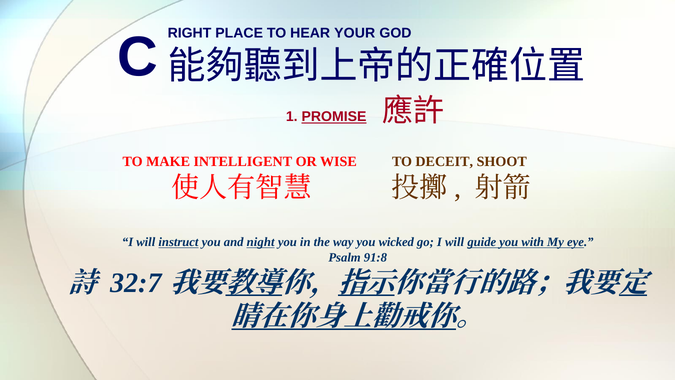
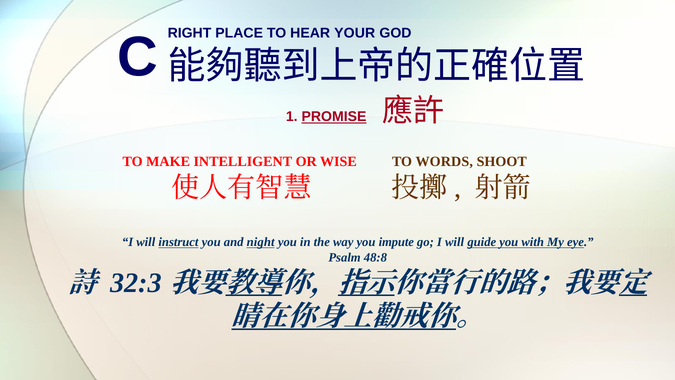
DECEIT: DECEIT -> WORDS
wicked: wicked -> impute
91:8: 91:8 -> 48:8
32:7: 32:7 -> 32:3
